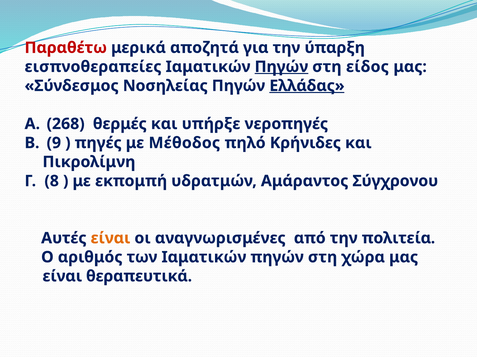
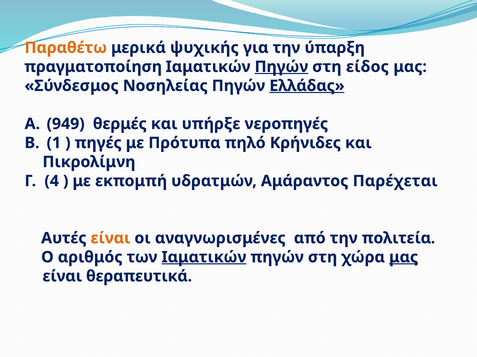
Παραθέτω colour: red -> orange
αποζητά: αποζητά -> ψυχικής
εισπνοθεραπείες: εισπνοθεραπείες -> πραγματοποίηση
268: 268 -> 949
9: 9 -> 1
Μέθοδος: Μέθοδος -> Πρότυπα
8: 8 -> 4
Σύγχρονου: Σύγχρονου -> Παρέχεται
Ιαματικών at (204, 258) underline: none -> present
μας at (404, 258) underline: none -> present
